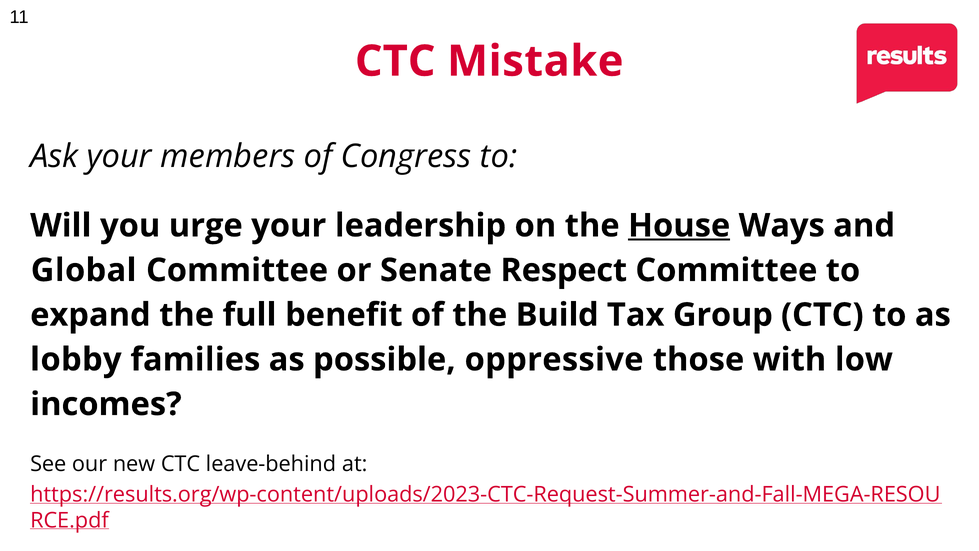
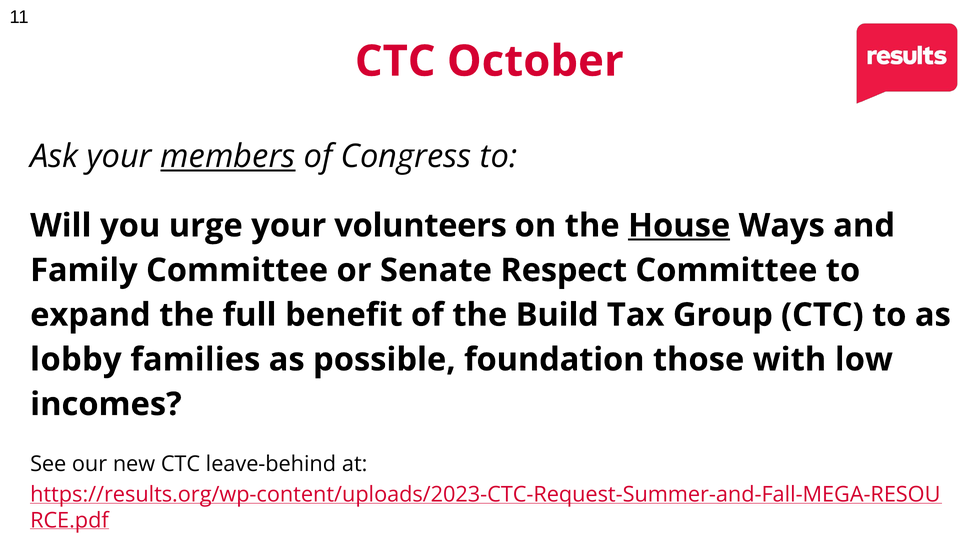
Mistake: Mistake -> October
members underline: none -> present
leadership: leadership -> volunteers
Global: Global -> Family
oppressive: oppressive -> foundation
